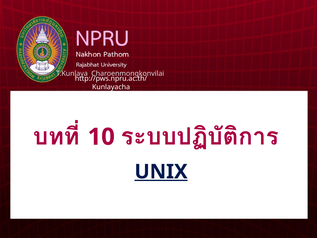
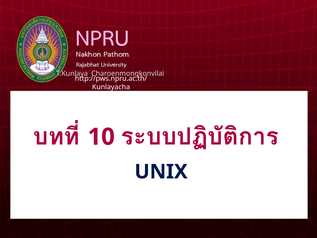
UNIX underline: present -> none
